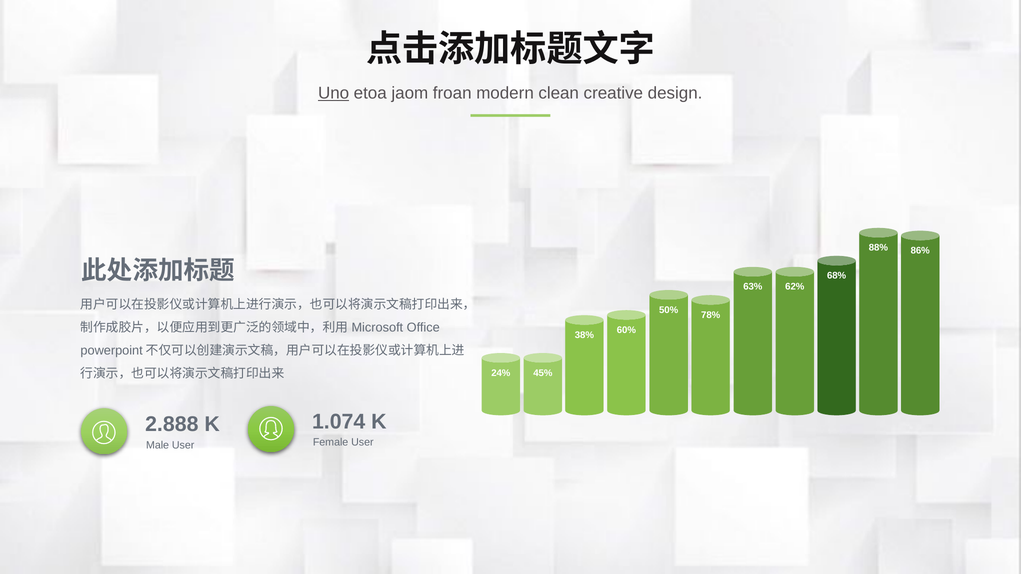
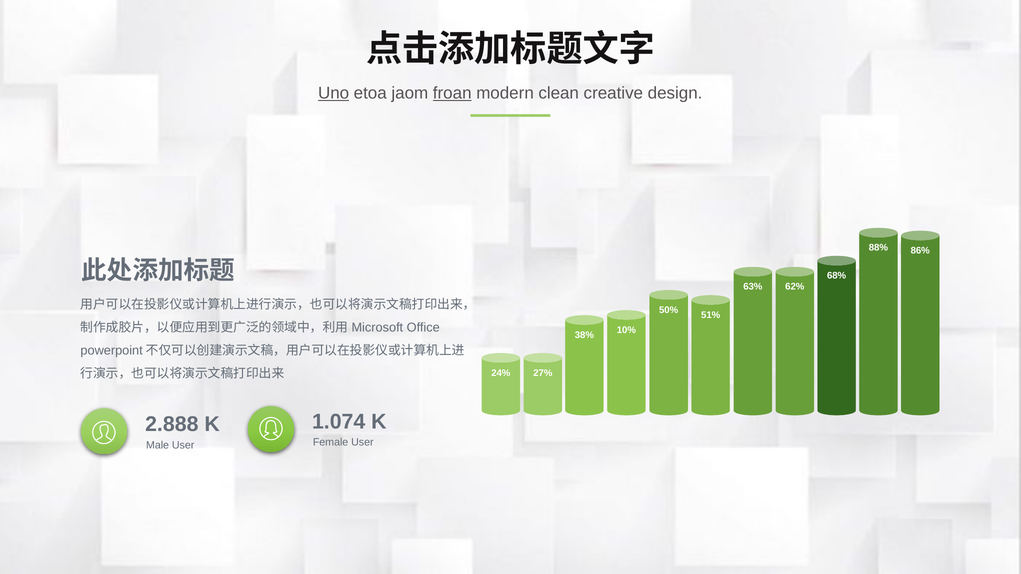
froan underline: none -> present
78%: 78% -> 51%
60%: 60% -> 10%
45%: 45% -> 27%
